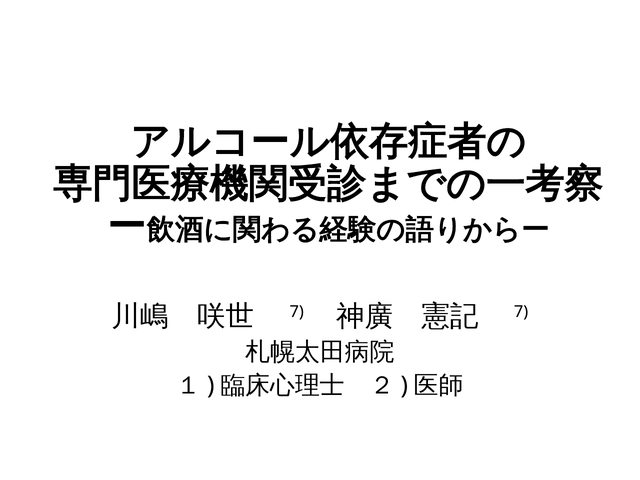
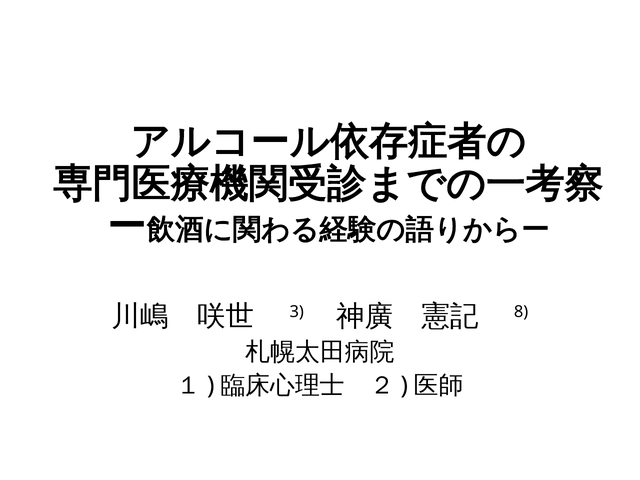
7 at (297, 312): 7 -> 3
7 at (521, 312): 7 -> 8
